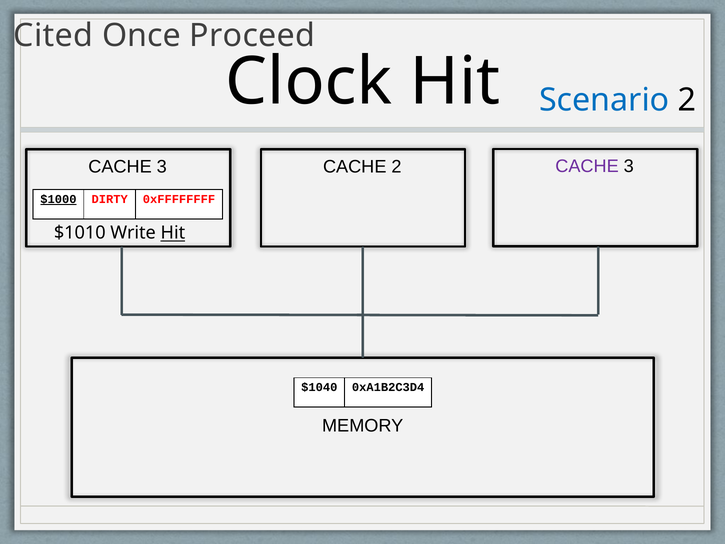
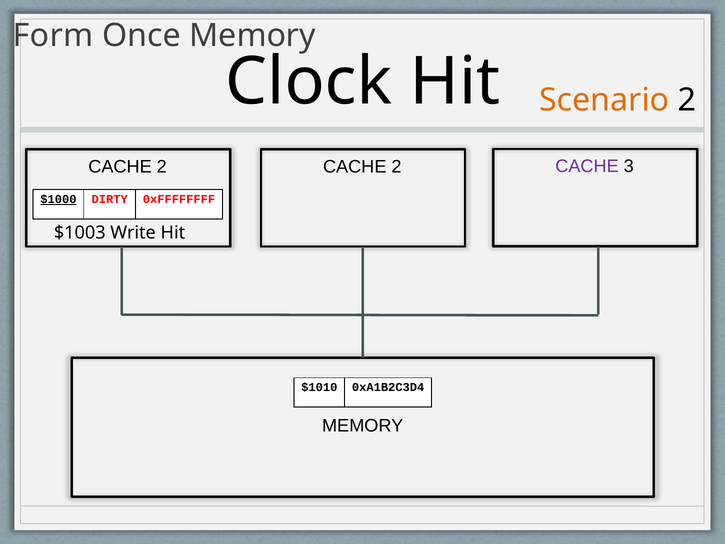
Cited: Cited -> Form
Once Proceed: Proceed -> Memory
Scenario colour: blue -> orange
3 at (162, 167): 3 -> 2
$1010: $1010 -> $1003
Hit at (173, 233) underline: present -> none
$1040: $1040 -> $1010
